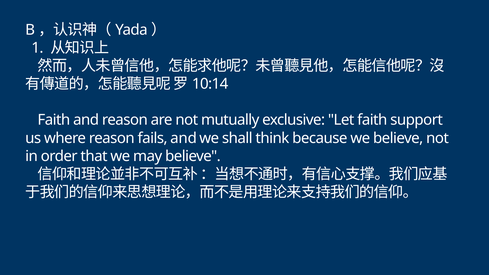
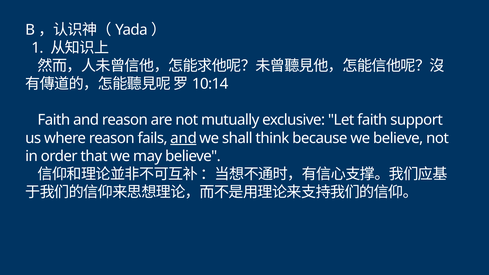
and at (184, 138) underline: none -> present
